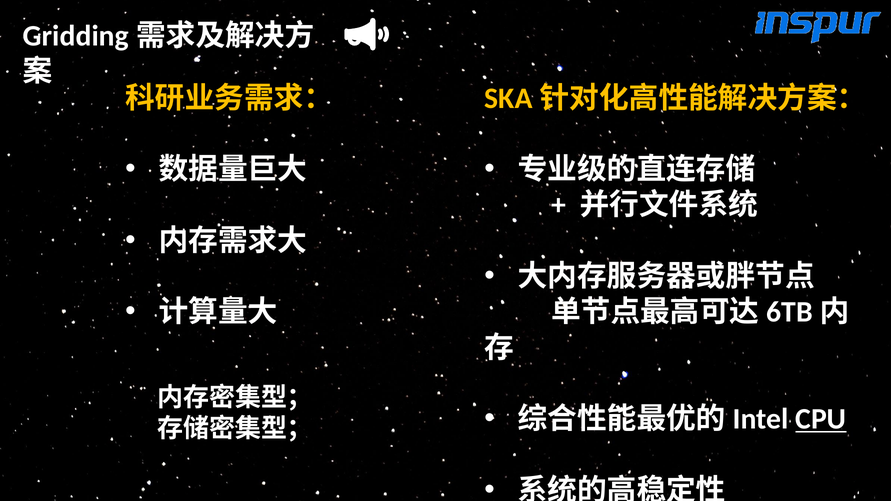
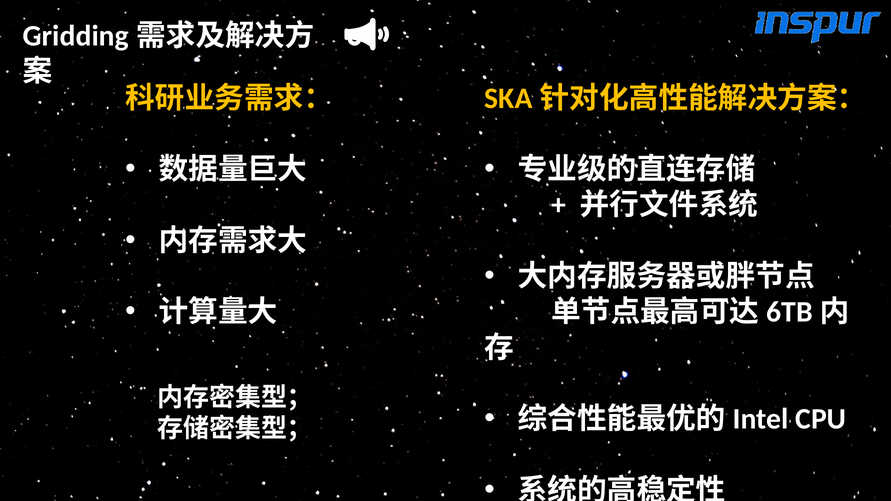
CPU underline: present -> none
